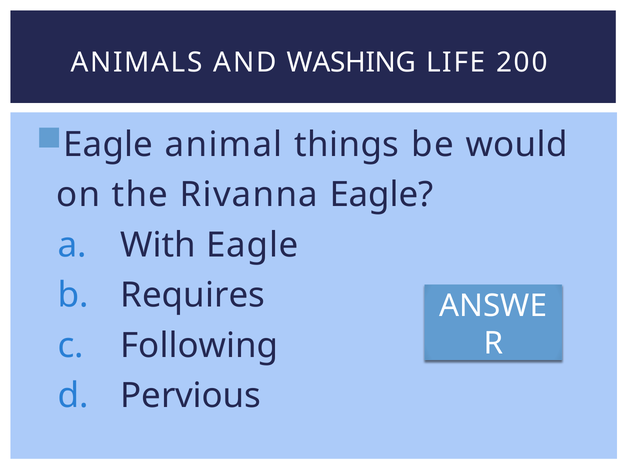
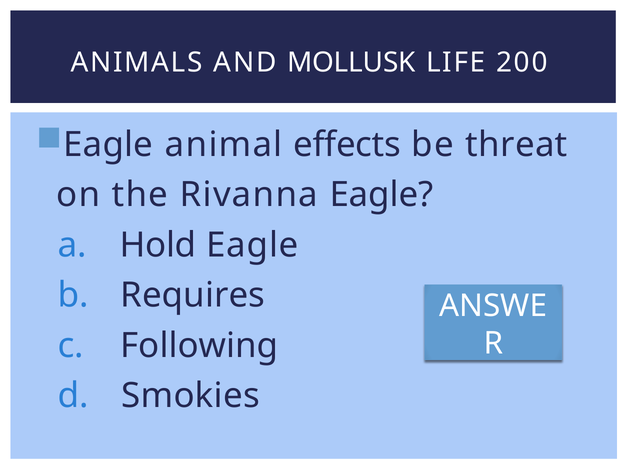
WASHING: WASHING -> MOLLUSK
things: things -> effects
would: would -> threat
With: With -> Hold
Pervious: Pervious -> Smokies
